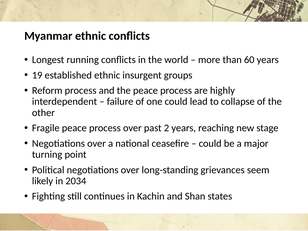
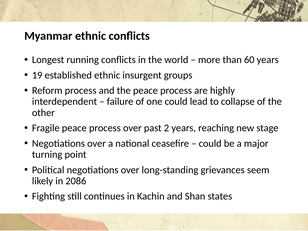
2034: 2034 -> 2086
